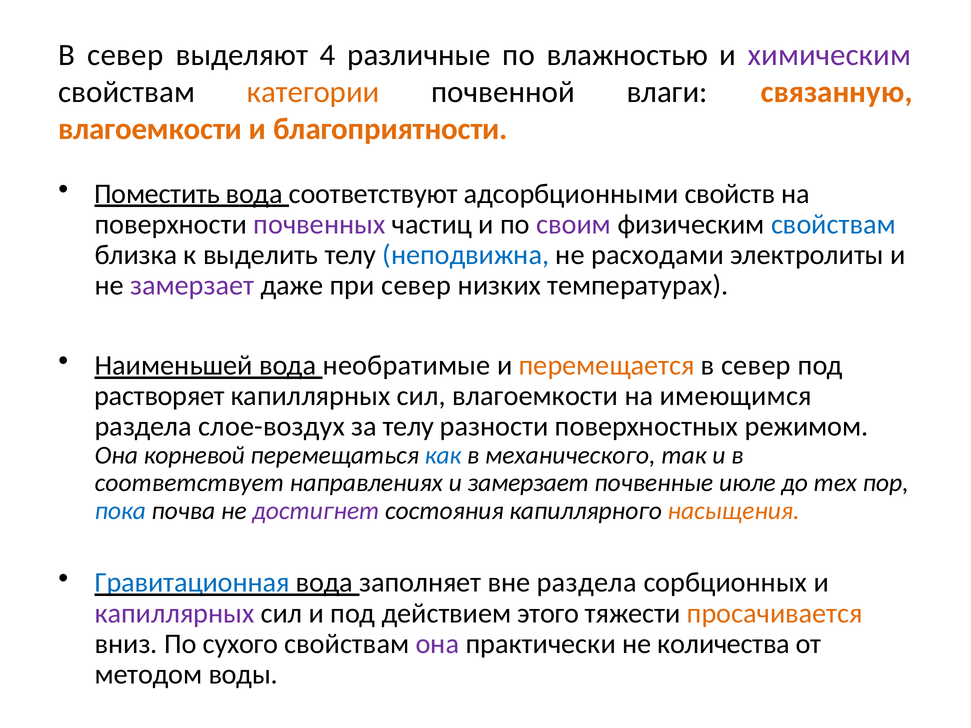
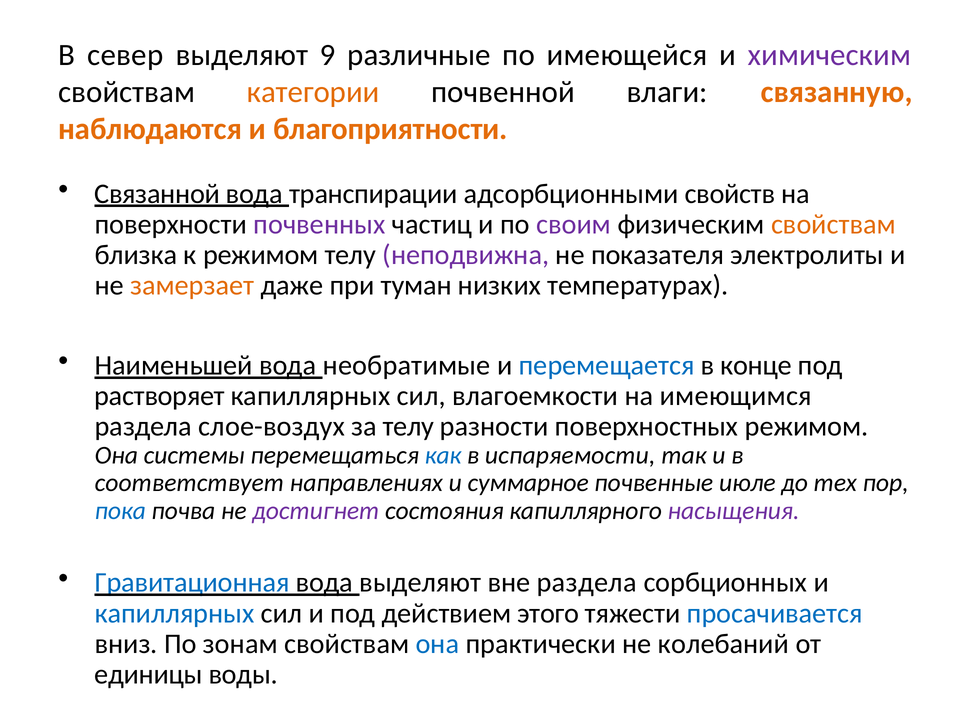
4: 4 -> 9
влажностью: влажностью -> имеющейся
влагоемкости at (150, 129): влагоемкости -> наблюдаются
Поместить: Поместить -> Связанной
соответствуют: соответствуют -> транспирации
свойствам at (833, 224) colour: blue -> orange
к выделить: выделить -> режимом
неподвижна colour: blue -> purple
расходами: расходами -> показателя
замерзает at (192, 286) colour: purple -> orange
при север: север -> туман
перемещается colour: orange -> blue
север at (756, 366): север -> конце
корневой: корневой -> системы
механического: механического -> испаряемости
и замерзает: замерзает -> суммарное
насыщения colour: orange -> purple
вода заполняет: заполняет -> выделяют
капиллярных at (175, 613) colour: purple -> blue
просачивается colour: orange -> blue
сухого: сухого -> зонам
она at (437, 644) colour: purple -> blue
количества: количества -> колебаний
методом: методом -> единицы
